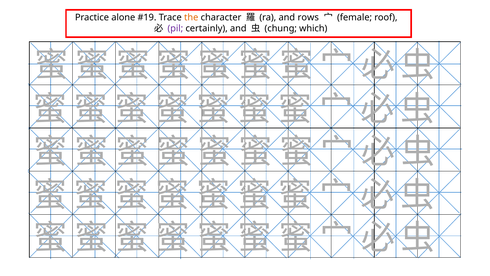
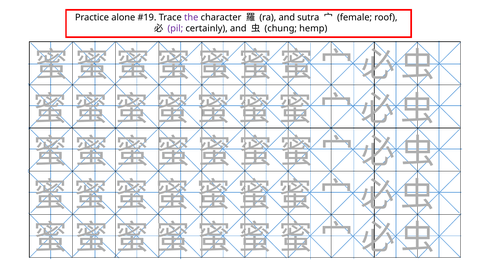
the colour: orange -> purple
rows: rows -> sutra
which: which -> hemp
